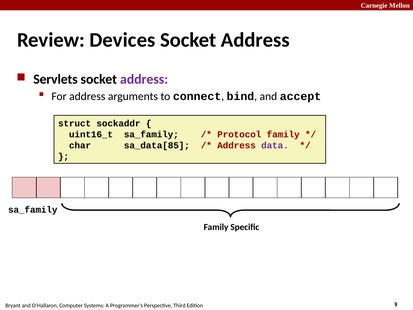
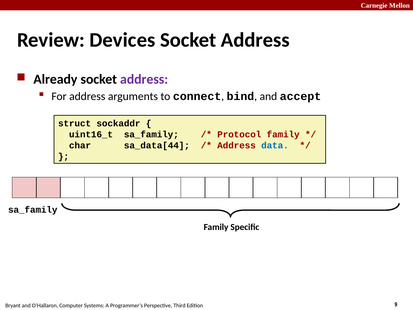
Servlets: Servlets -> Already
sa_data[85: sa_data[85 -> sa_data[44
data colour: purple -> blue
